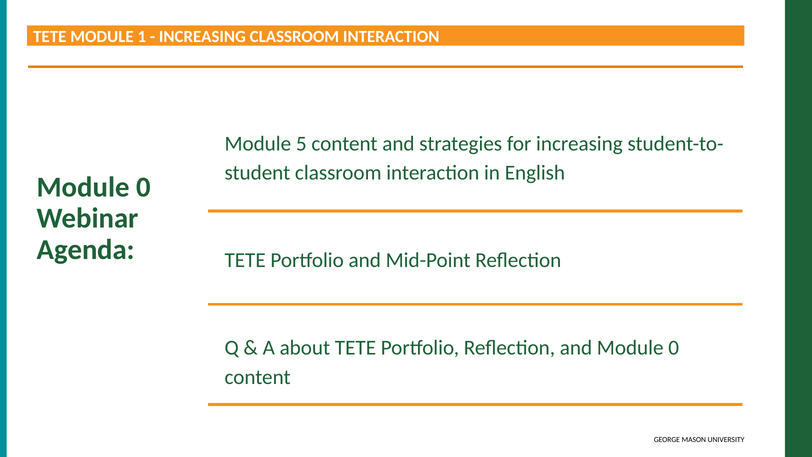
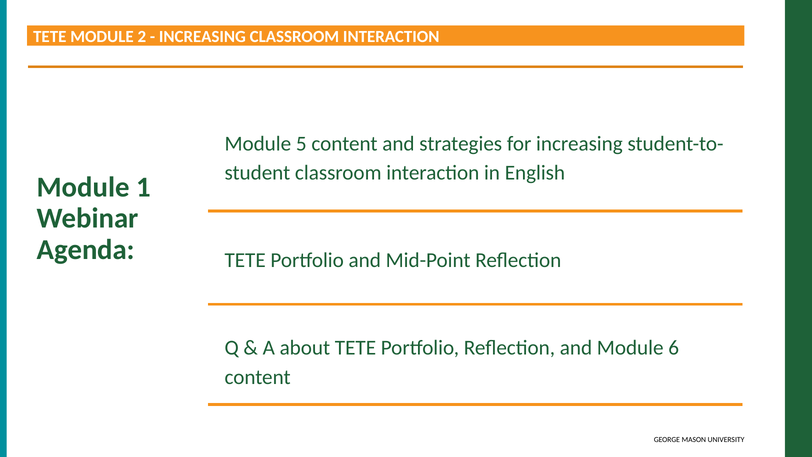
1: 1 -> 2
0 at (143, 187): 0 -> 1
and Module 0: 0 -> 6
